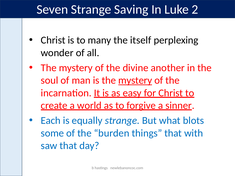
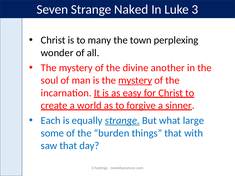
Saving: Saving -> Naked
2: 2 -> 3
itself: itself -> town
strange at (122, 121) underline: none -> present
blots: blots -> large
